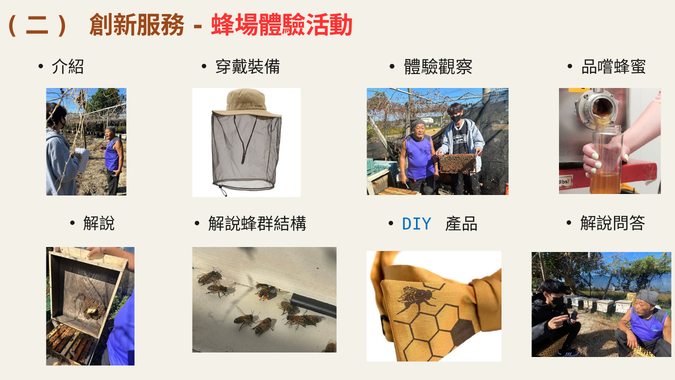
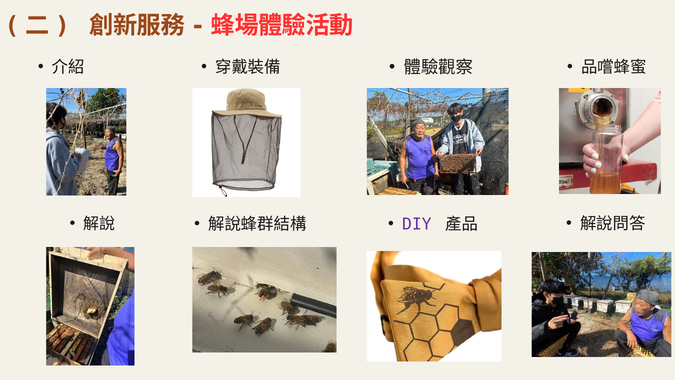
DIY colour: blue -> purple
